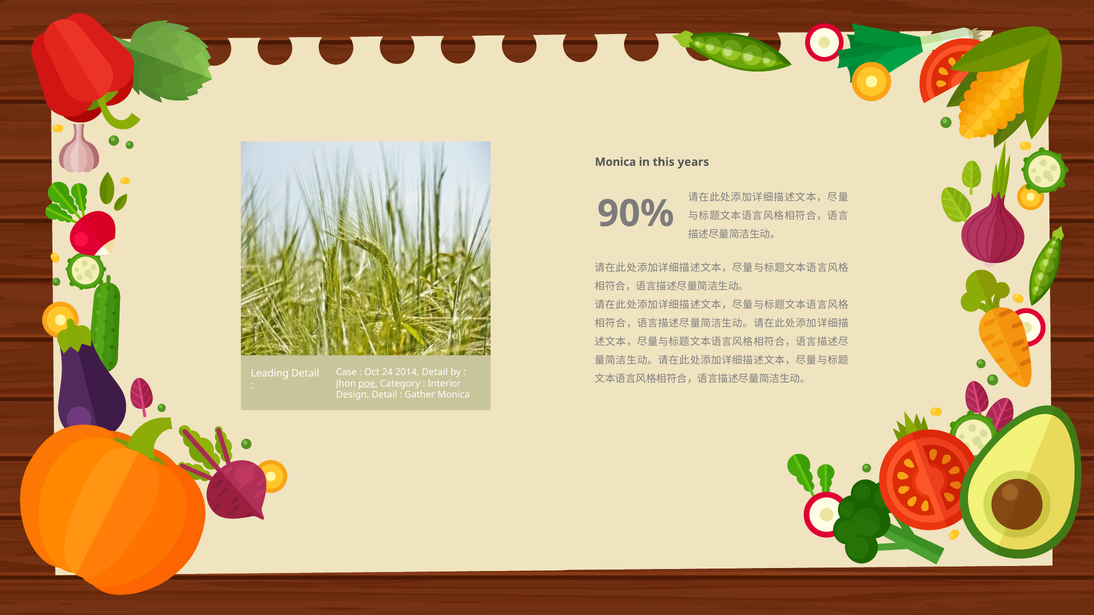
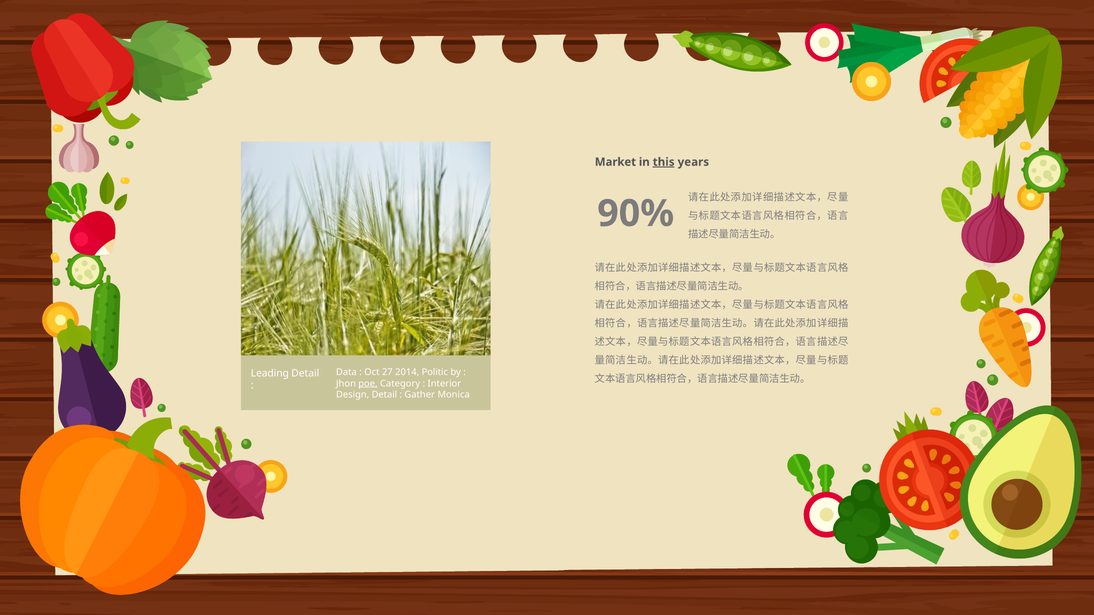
Monica at (615, 162): Monica -> Market
this underline: none -> present
Case: Case -> Data
24: 24 -> 27
2014 Detail: Detail -> Politic
